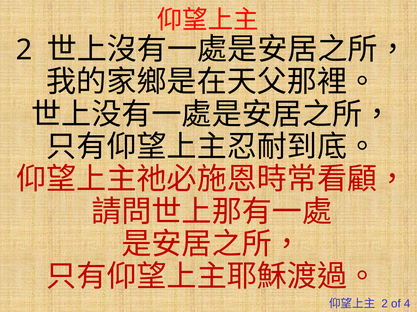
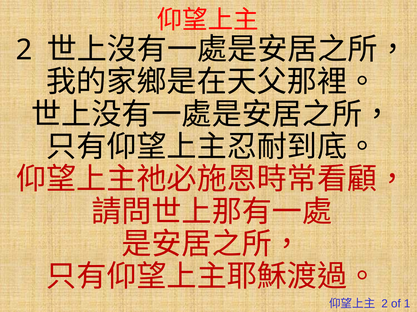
4: 4 -> 1
